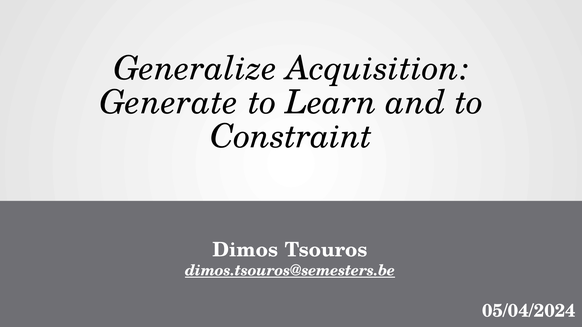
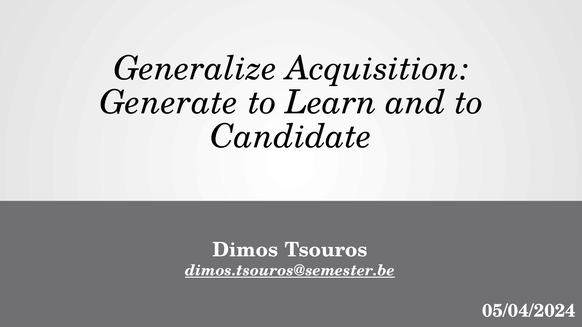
Constraint: Constraint -> Candidate
dimos.tsouros@semesters.be: dimos.tsouros@semesters.be -> dimos.tsouros@semester.be
